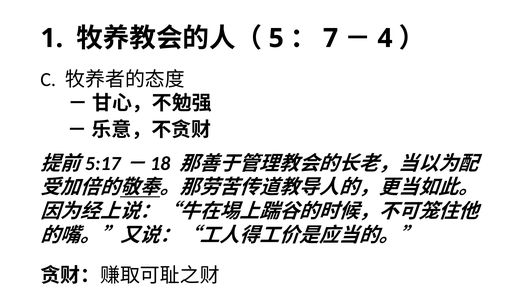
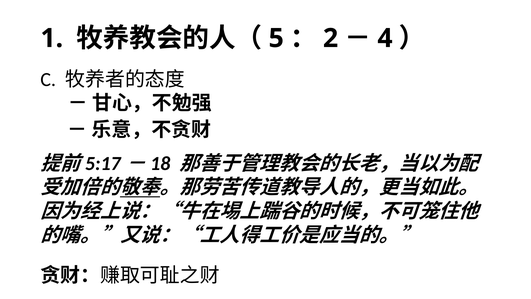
7: 7 -> 2
